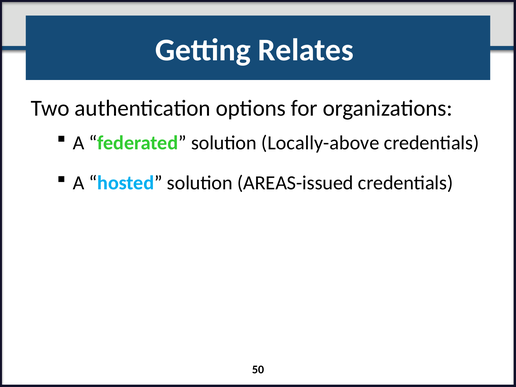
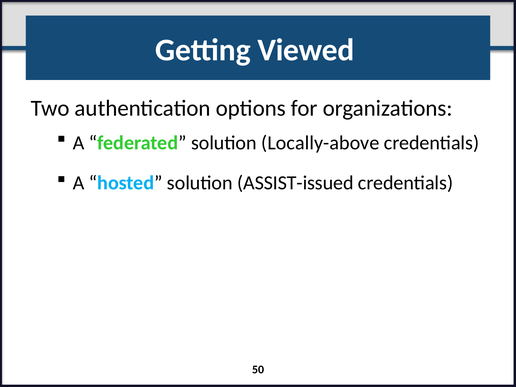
Relates: Relates -> Viewed
AREAS-issued: AREAS-issued -> ASSIST-issued
